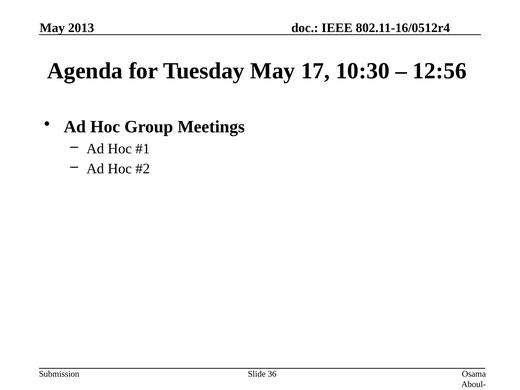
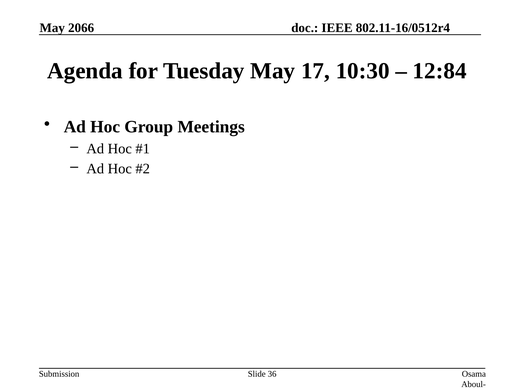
2013: 2013 -> 2066
12:56: 12:56 -> 12:84
